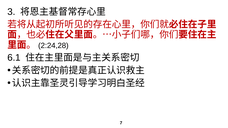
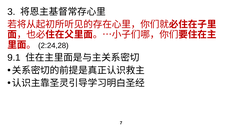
6.1: 6.1 -> 9.1
